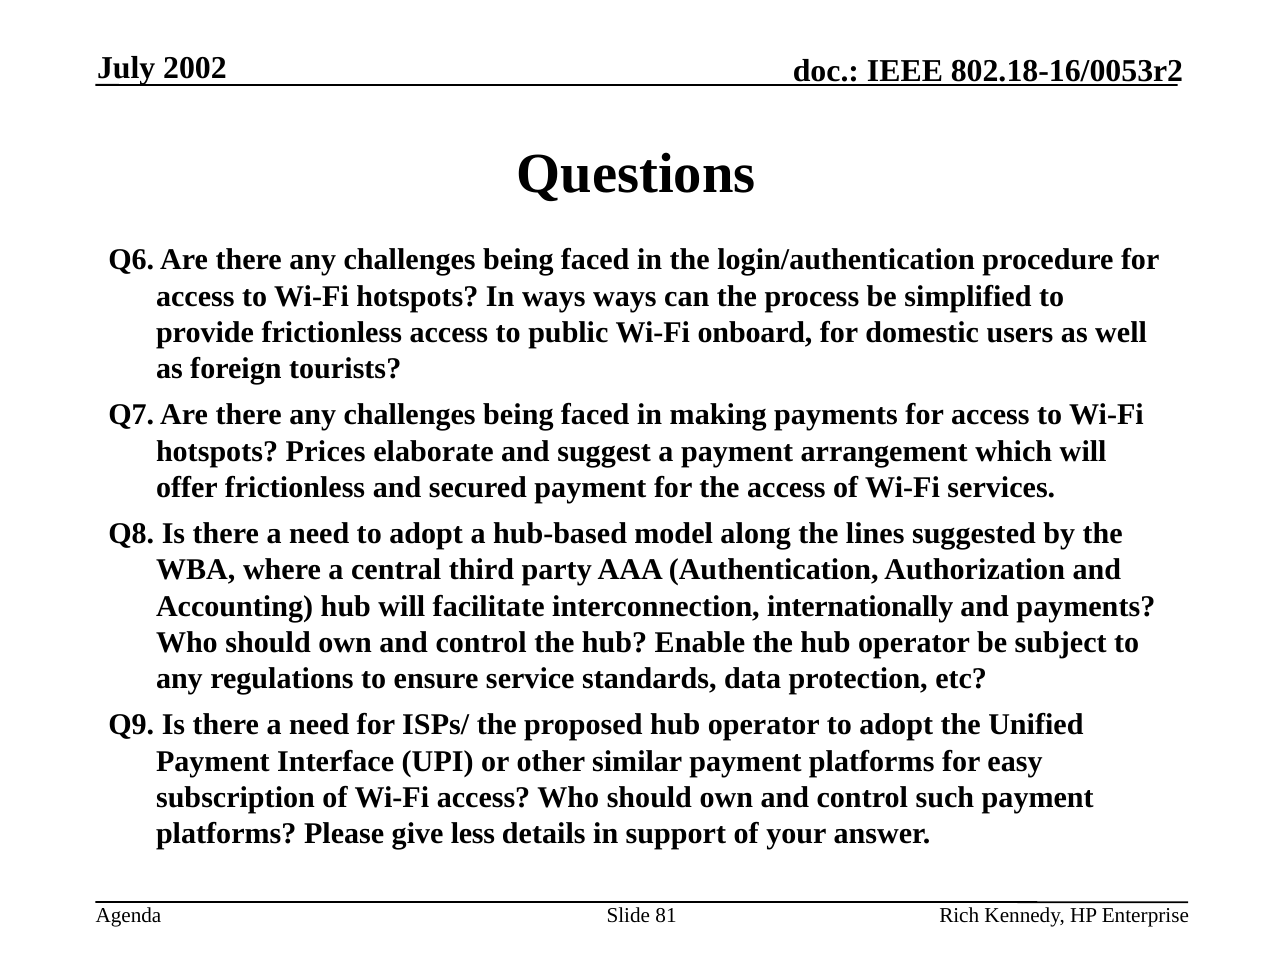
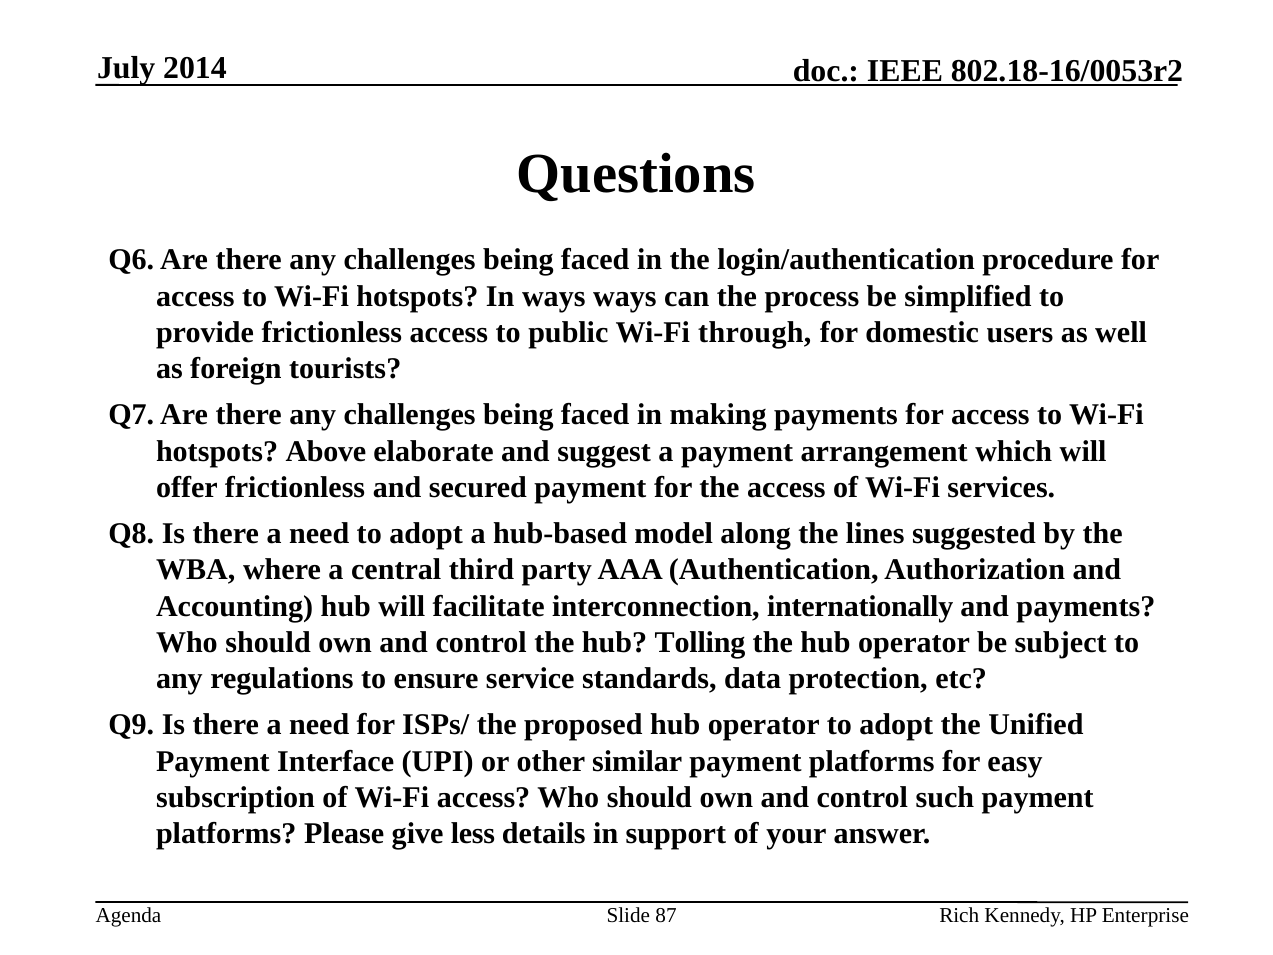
2002: 2002 -> 2014
onboard: onboard -> through
Prices: Prices -> Above
Enable: Enable -> Tolling
81: 81 -> 87
